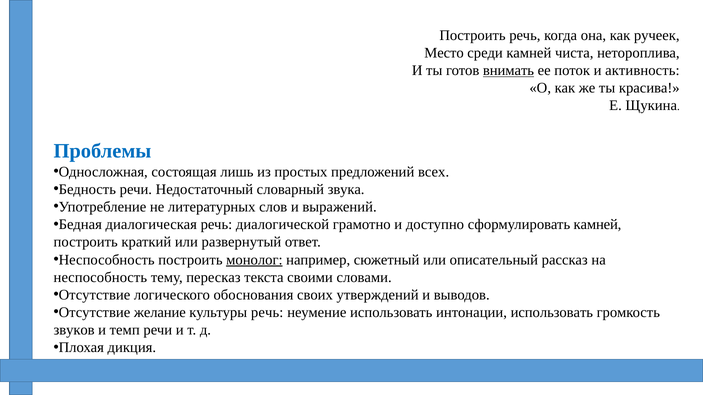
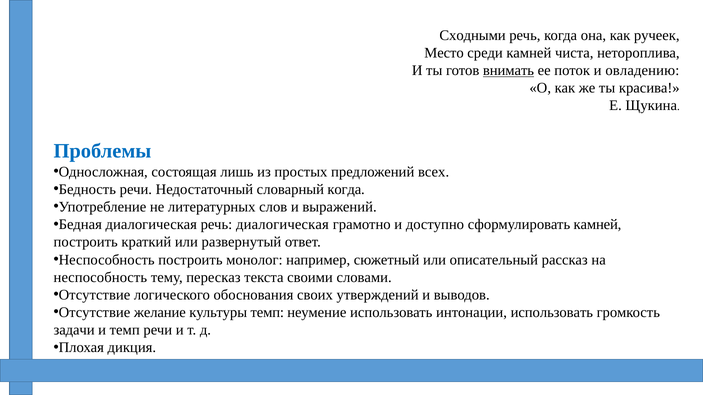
Построить at (473, 35): Построить -> Сходными
активность: активность -> овладению
словарный звука: звука -> когда
речь диалогической: диалогической -> диалогическая
монолог underline: present -> none
культуры речь: речь -> темп
звуков: звуков -> задачи
